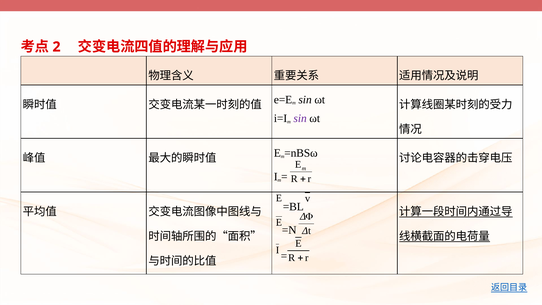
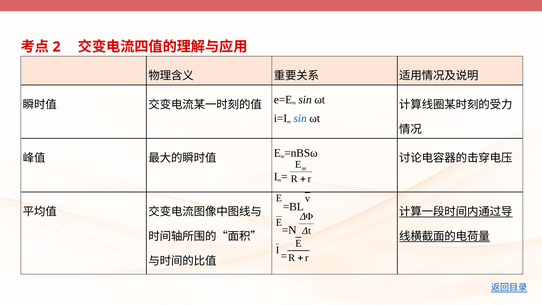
sin at (300, 118) colour: purple -> blue
